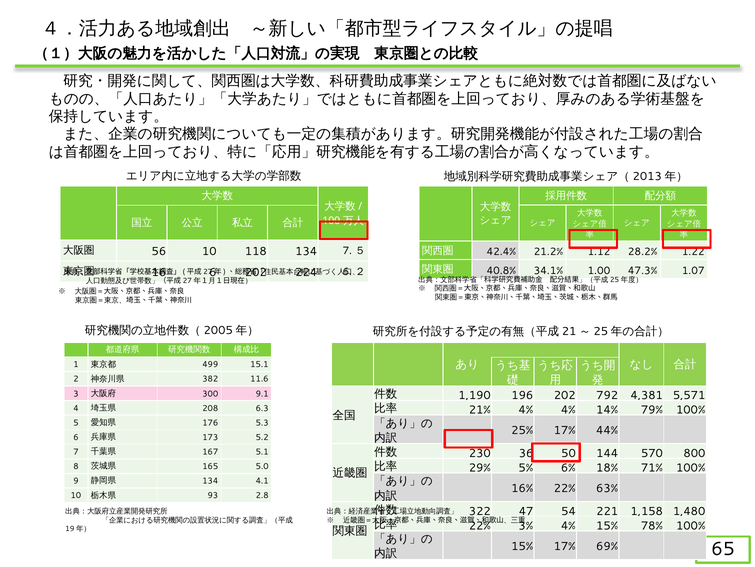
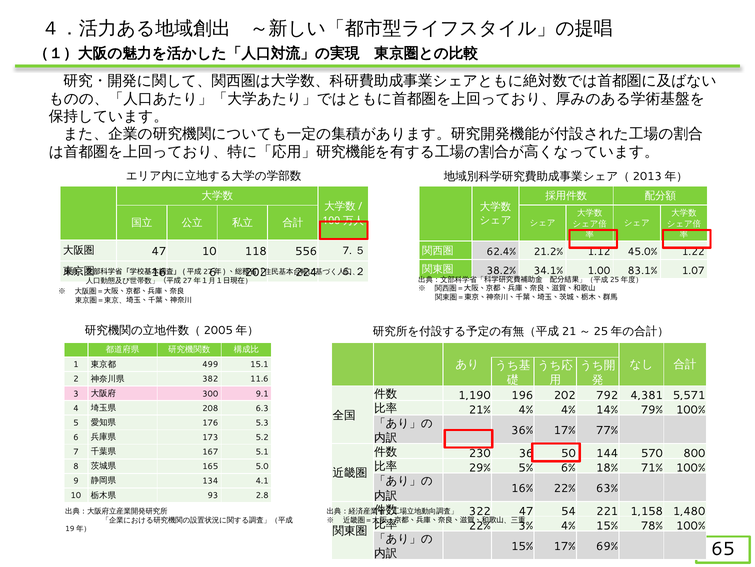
56 at (159, 251): 56 -> 47
118 134: 134 -> 556
42.4%: 42.4% -> 62.4%
28.2%: 28.2% -> 45.0%
40.8%: 40.8% -> 38.2%
47.3%: 47.3% -> 83.1%
25%: 25% -> 36%
44%: 44% -> 77%
